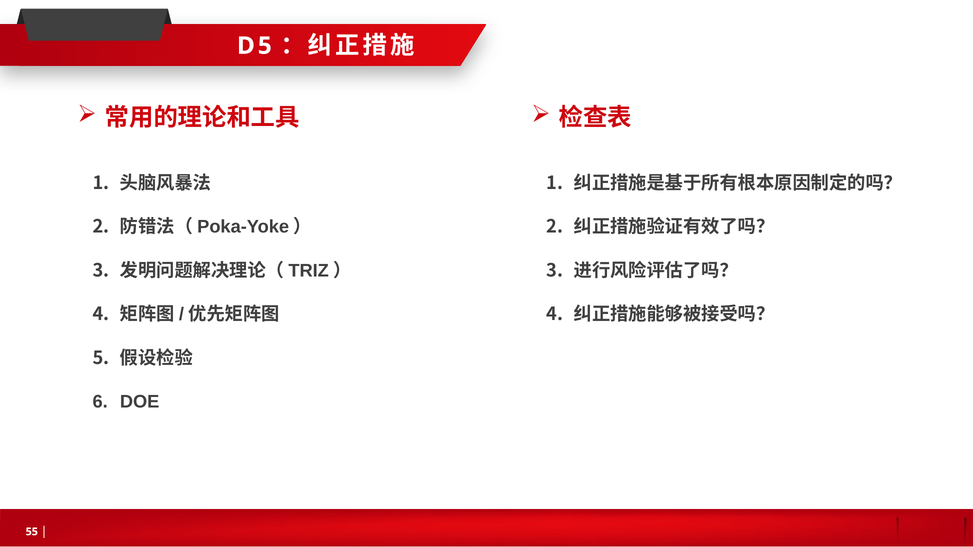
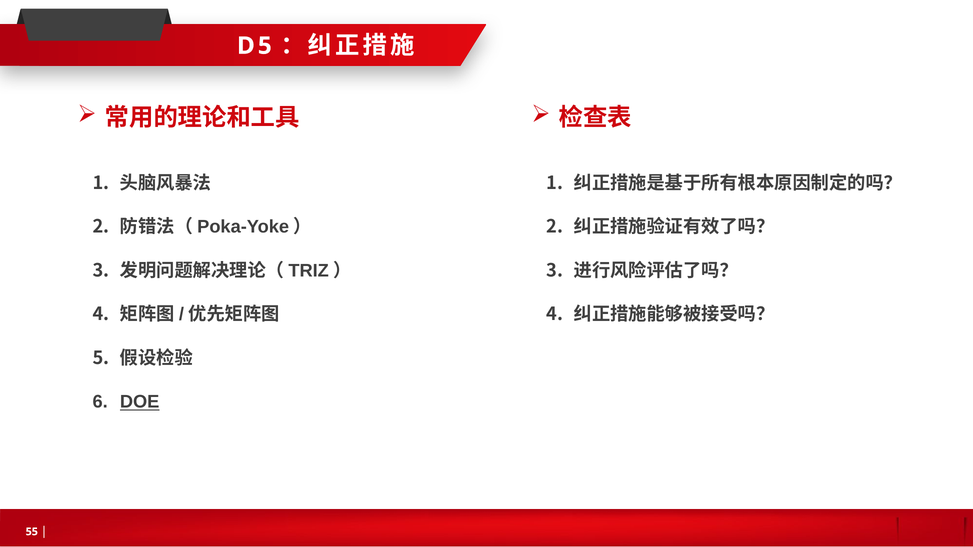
DOE underline: none -> present
